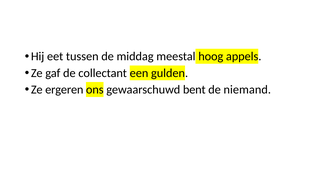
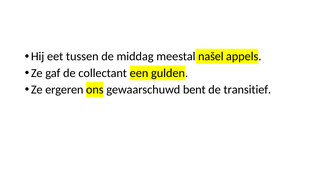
hoog: hoog -> našel
niemand: niemand -> transitief
